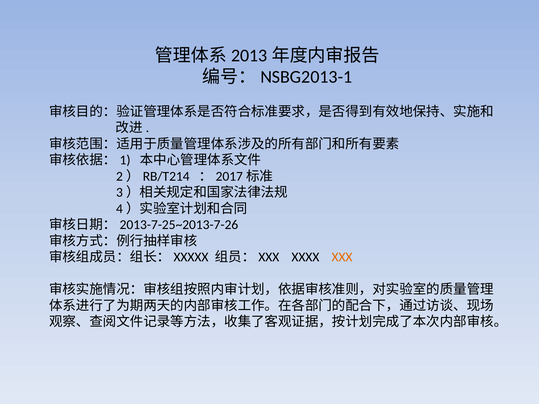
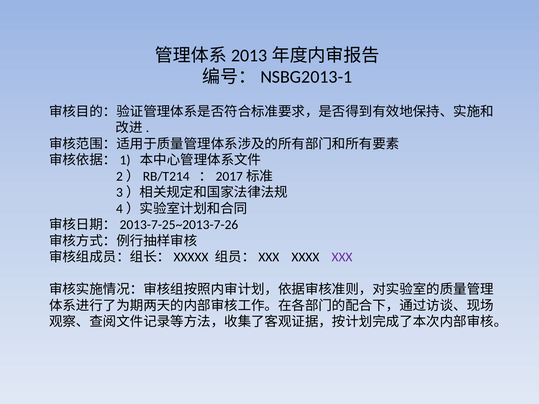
XXX colour: orange -> purple
